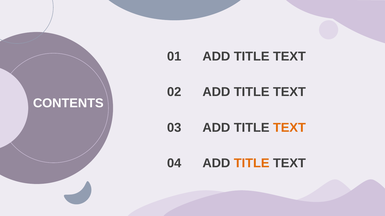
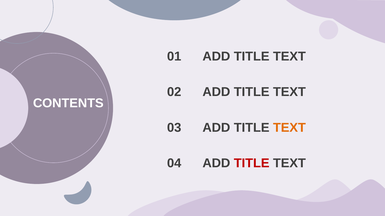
TITLE at (252, 164) colour: orange -> red
